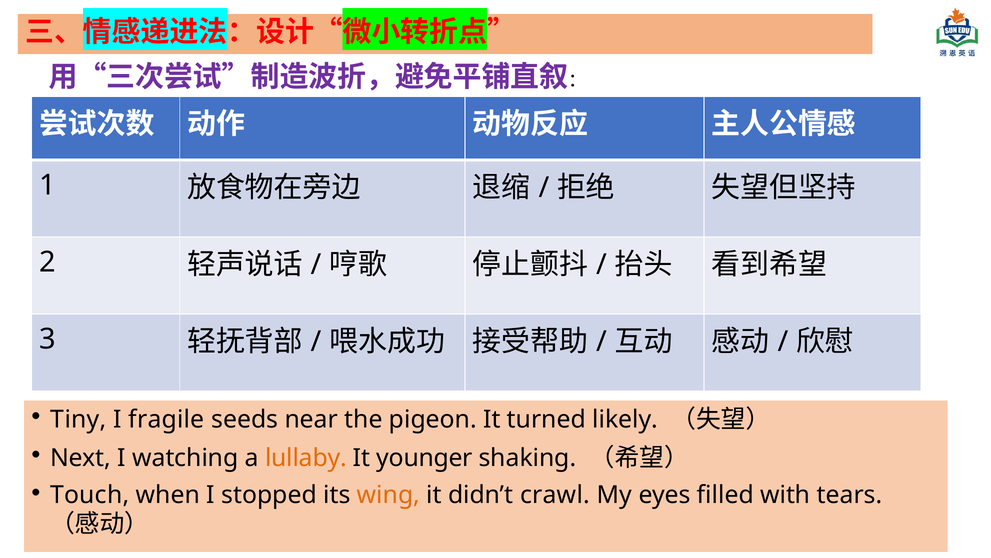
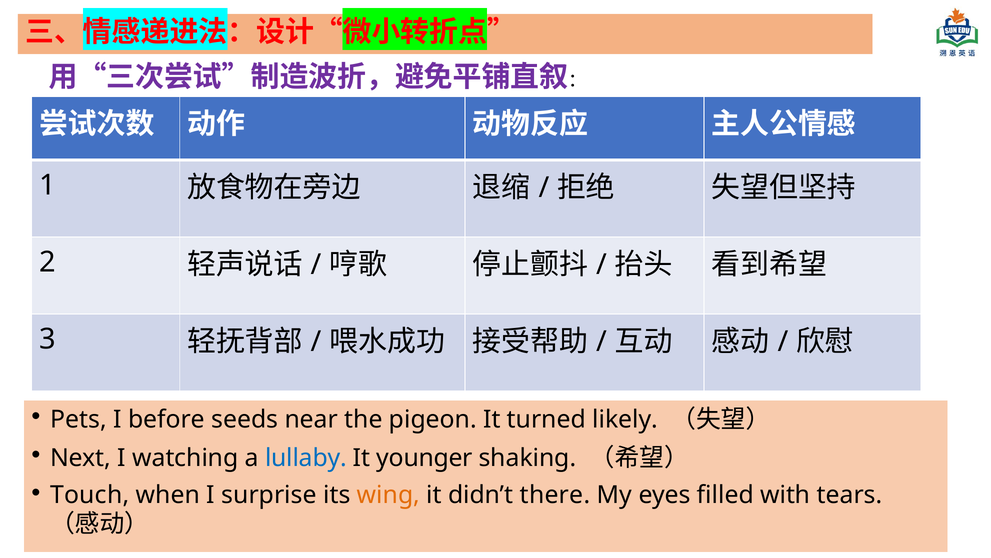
Tiny: Tiny -> Pets
fragile: fragile -> before
lullaby colour: orange -> blue
stopped: stopped -> surprise
crawl: crawl -> there
